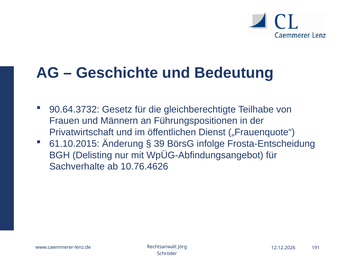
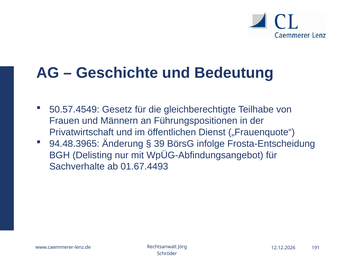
90.64.3732: 90.64.3732 -> 50.57.4549
61.10.2015: 61.10.2015 -> 94.48.3965
10.76.4626: 10.76.4626 -> 01.67.4493
